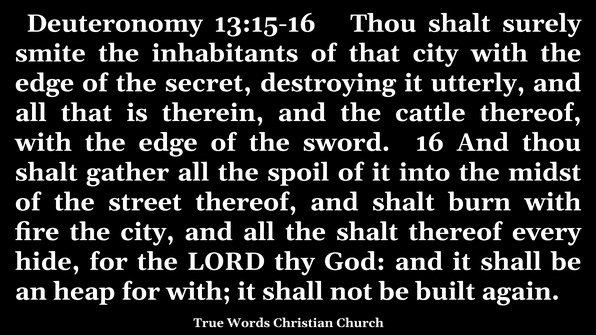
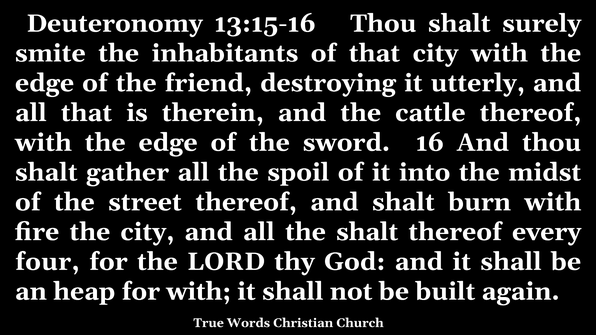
secret: secret -> friend
hide: hide -> four
